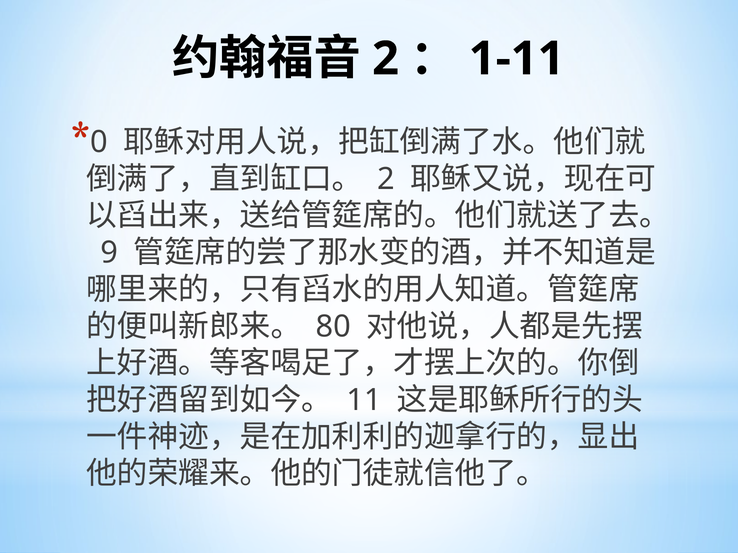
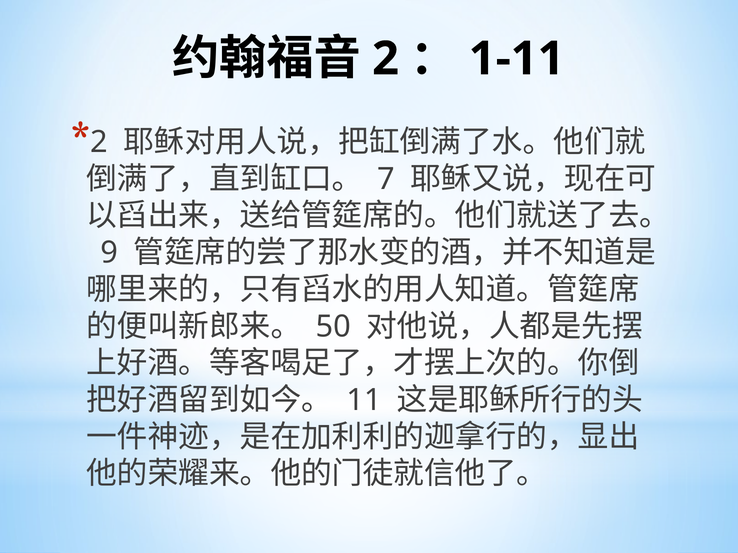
0 at (99, 142): 0 -> 2
2 at (386, 179): 2 -> 7
80: 80 -> 50
